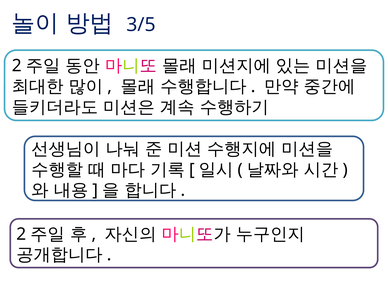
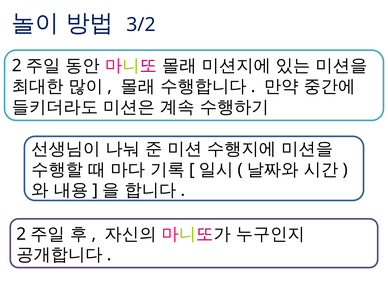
3/5: 3/5 -> 3/2
